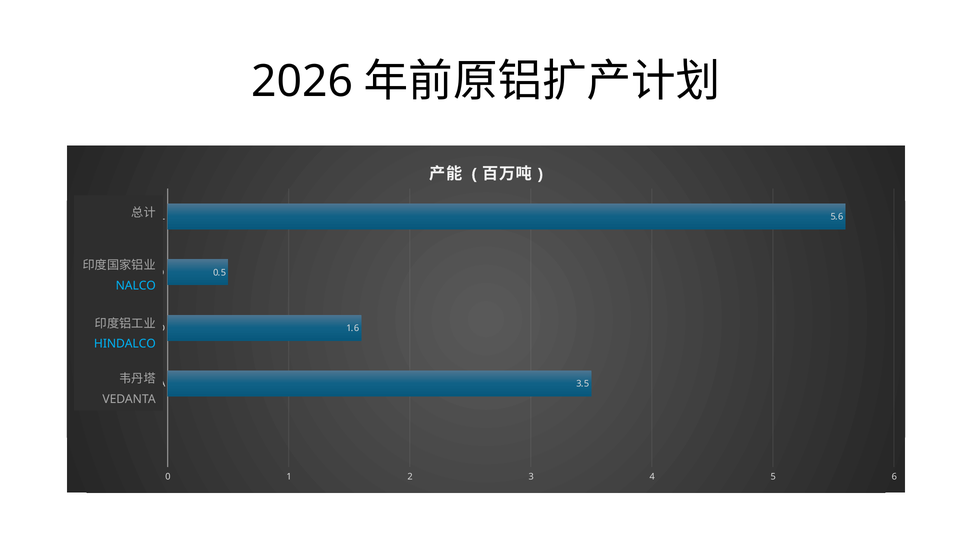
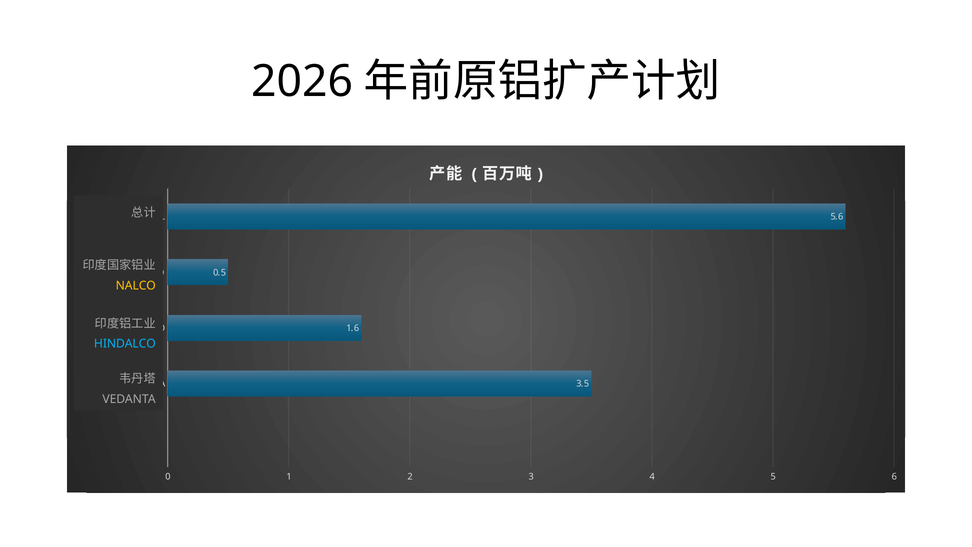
NALCO at (136, 286) colour: light blue -> yellow
